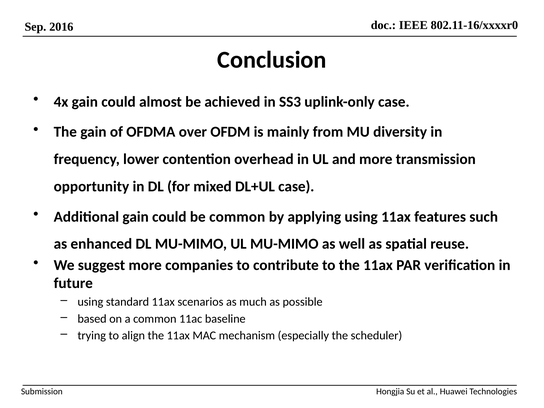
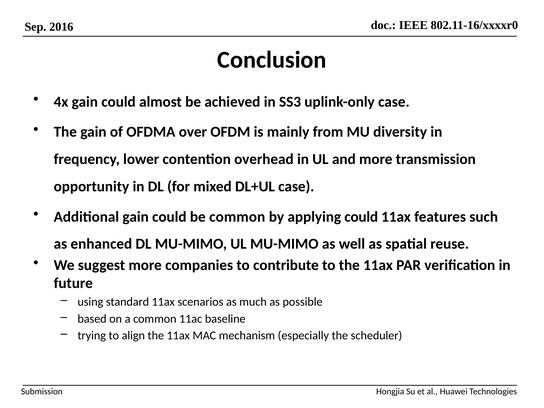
applying using: using -> could
